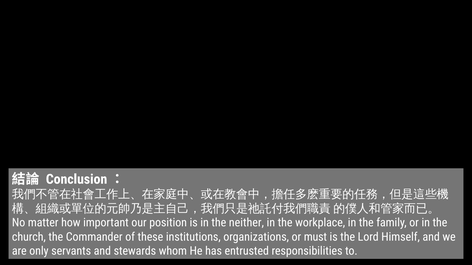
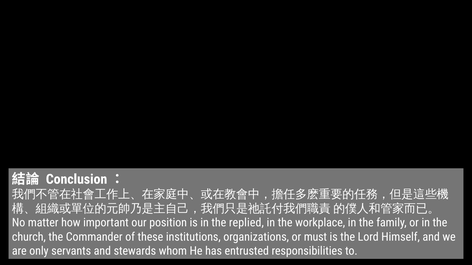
neither: neither -> replied
